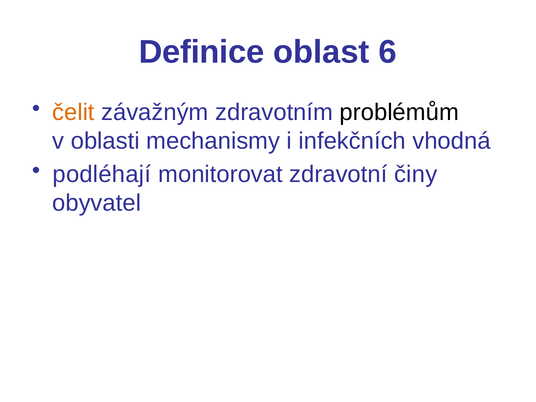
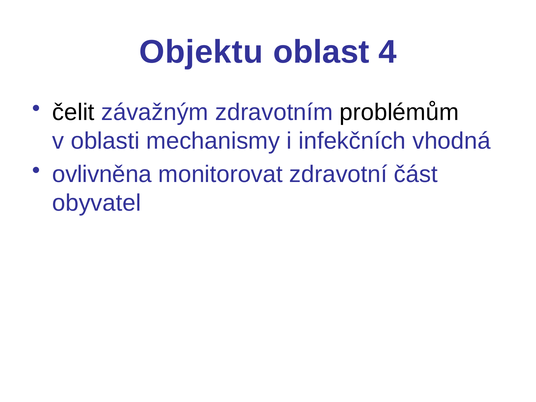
Definice: Definice -> Objektu
6: 6 -> 4
čelit colour: orange -> black
podléhají: podléhají -> ovlivněna
činy: činy -> část
